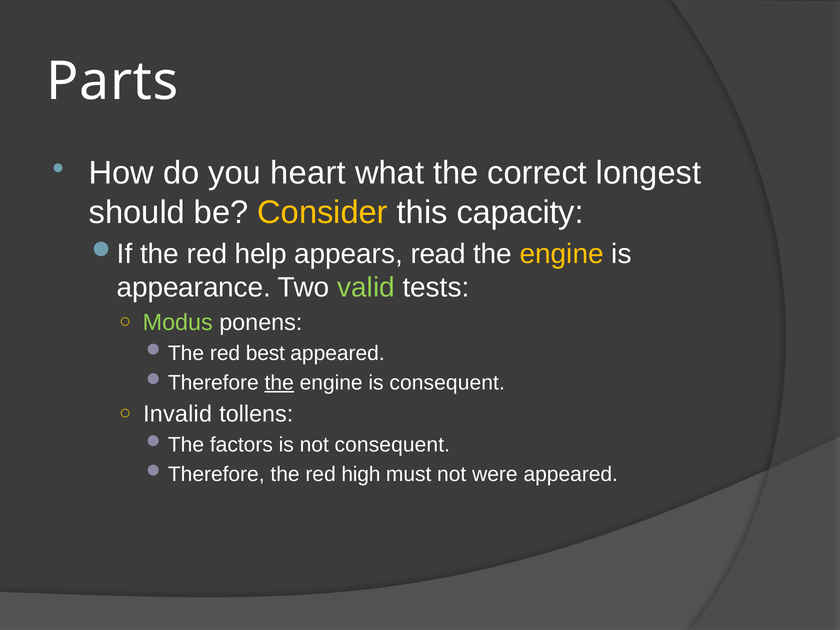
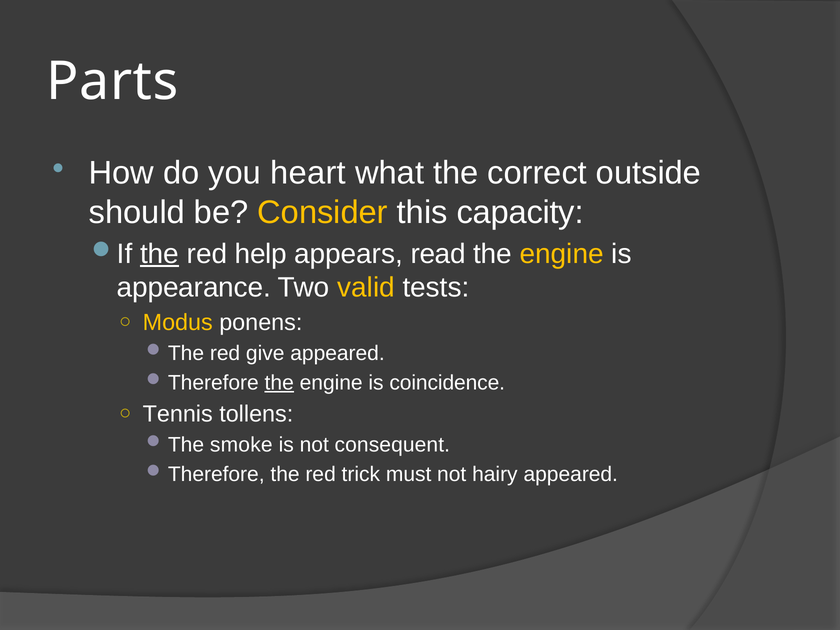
longest: longest -> outside
the at (160, 254) underline: none -> present
valid colour: light green -> yellow
Modus colour: light green -> yellow
best: best -> give
is consequent: consequent -> coincidence
Invalid: Invalid -> Tennis
factors: factors -> smoke
high: high -> trick
were: were -> hairy
